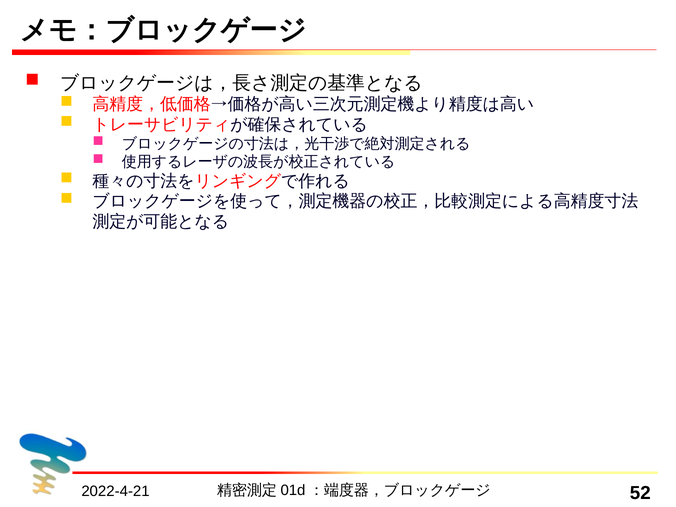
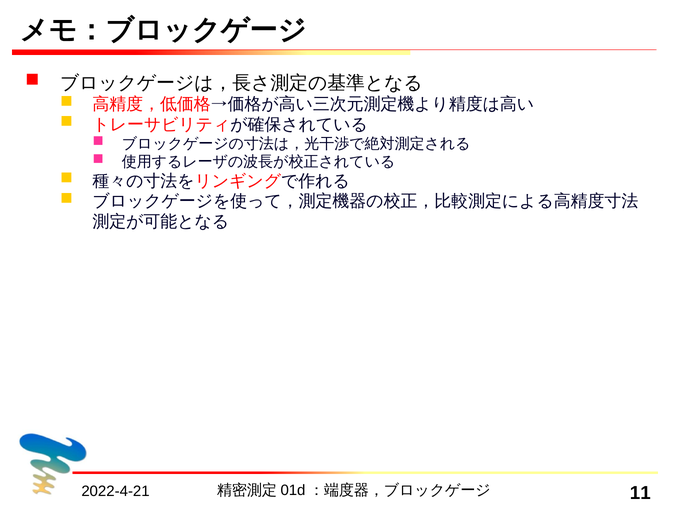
52: 52 -> 11
